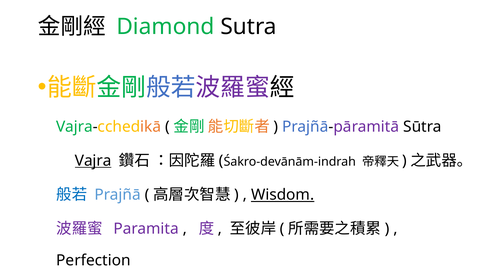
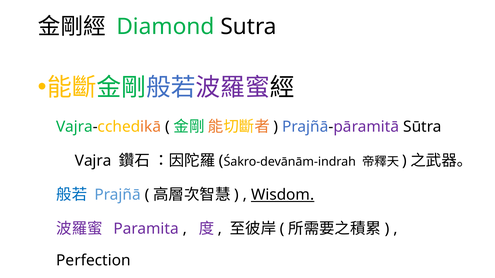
Vajra underline: present -> none
